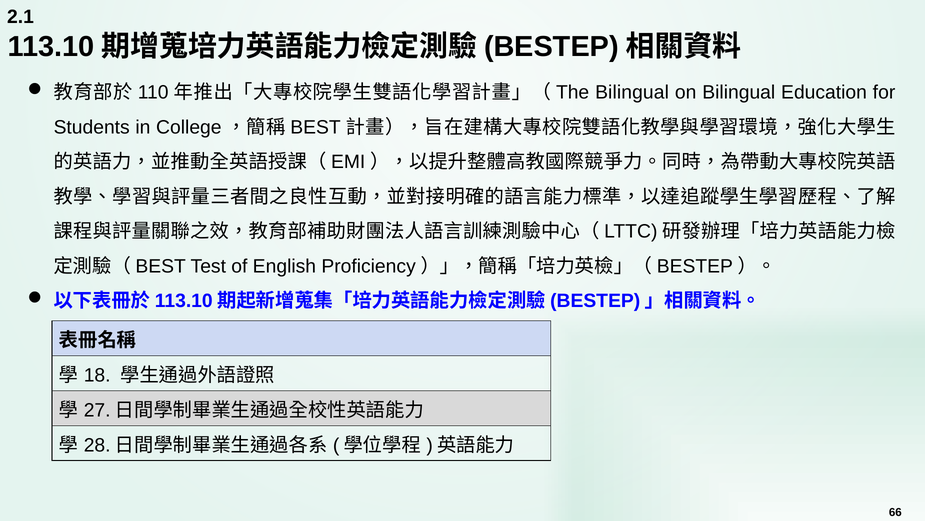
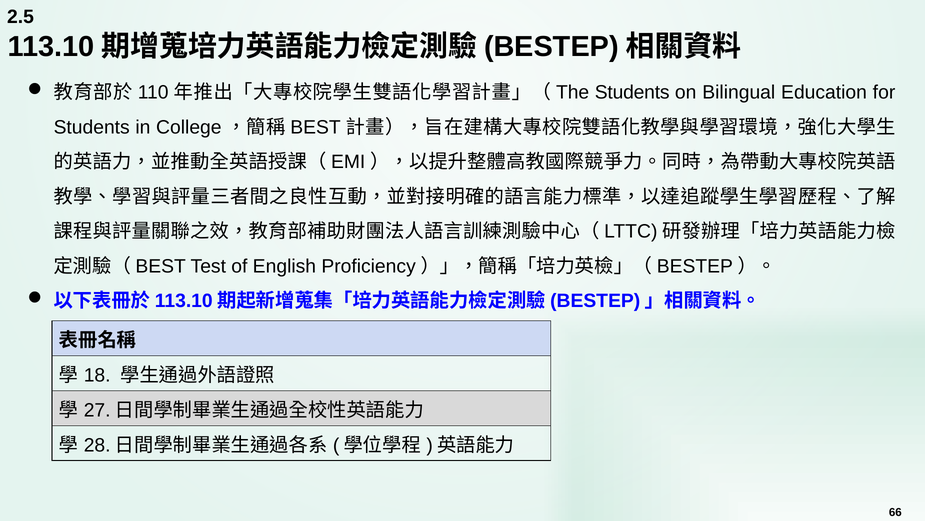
2.1: 2.1 -> 2.5
Bilingual at (632, 92): Bilingual -> Students
